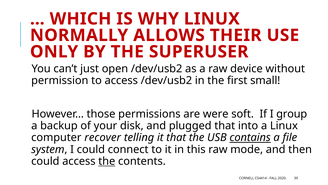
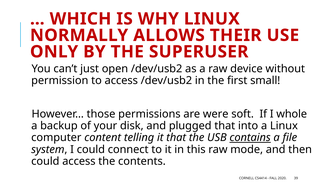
group: group -> whole
recover: recover -> content
the at (107, 161) underline: present -> none
